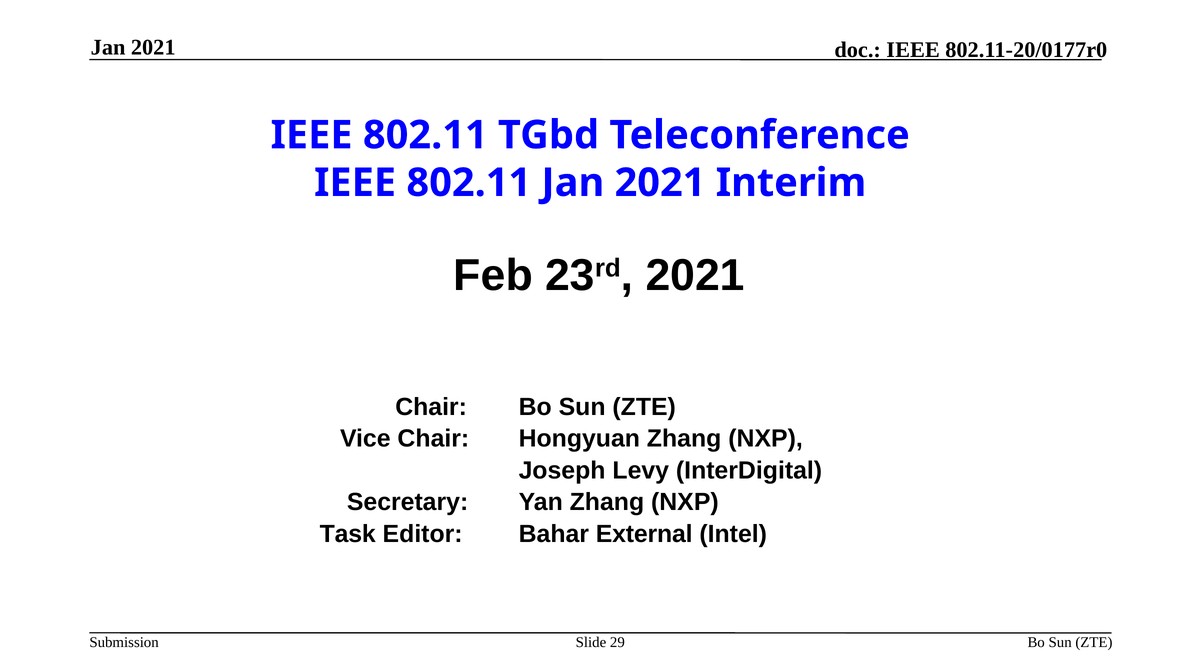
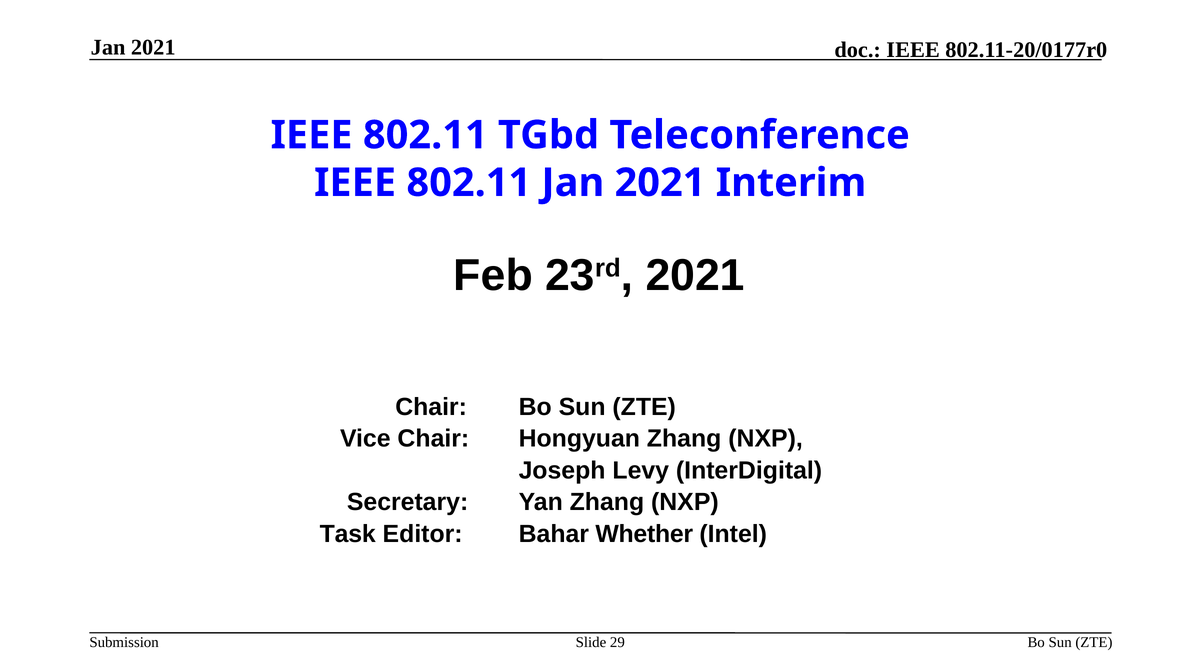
External: External -> Whether
